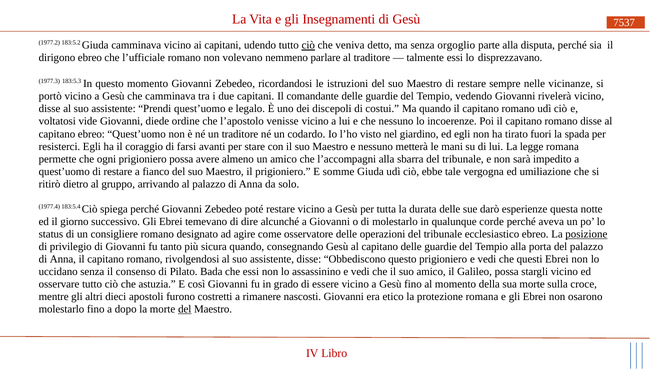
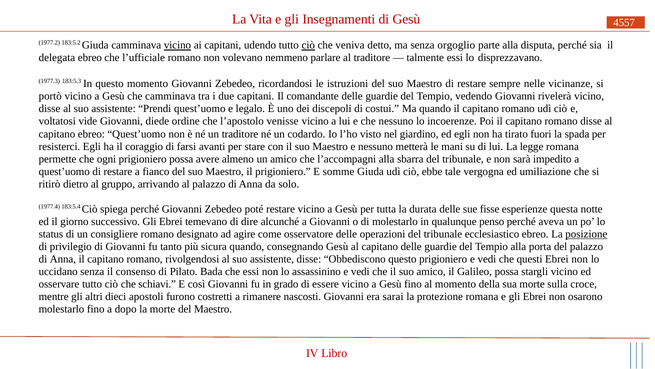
7537: 7537 -> 4557
vicino at (178, 45) underline: none -> present
dirigono: dirigono -> delegata
darò: darò -> fisse
corde: corde -> penso
astuzia: astuzia -> schiavi
etico: etico -> sarai
del at (185, 309) underline: present -> none
